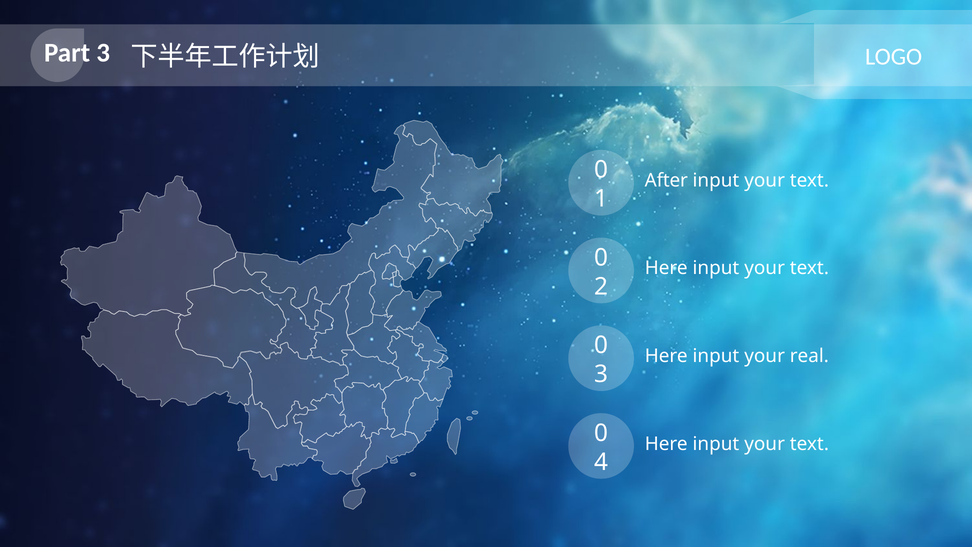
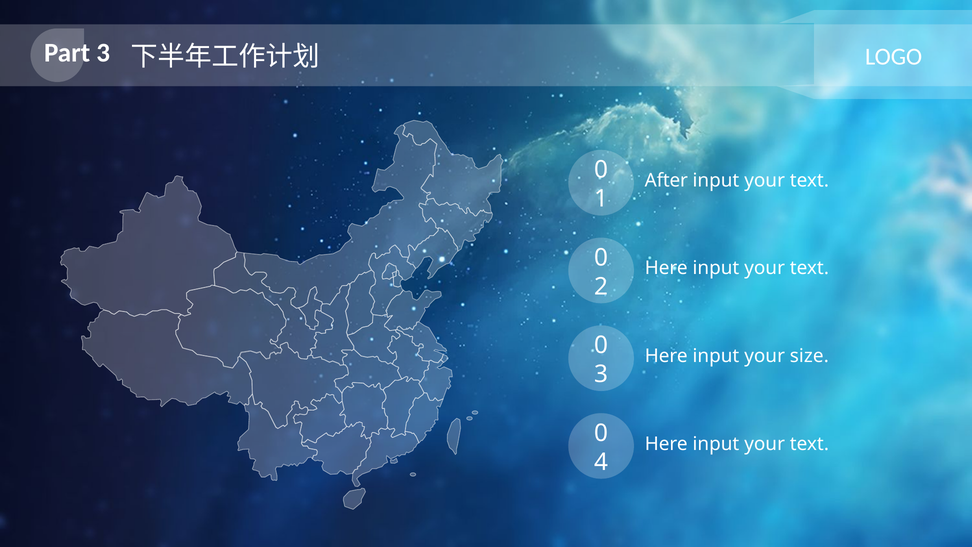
real: real -> size
